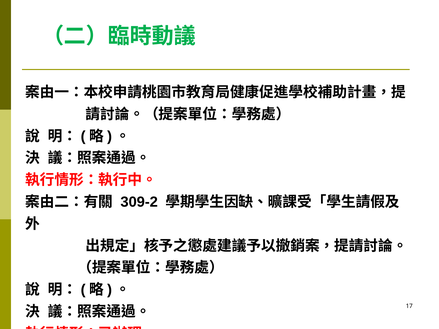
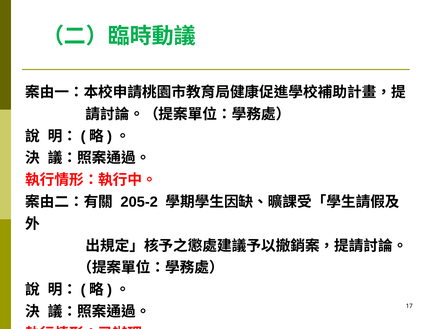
309-2: 309-2 -> 205-2
